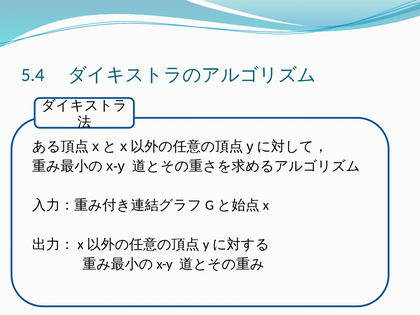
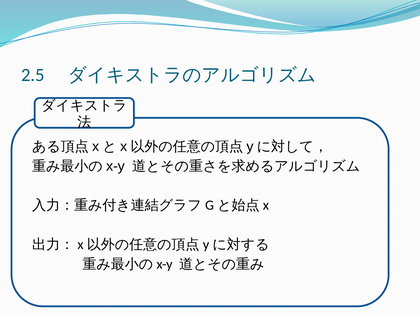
5.4: 5.4 -> 2.5
